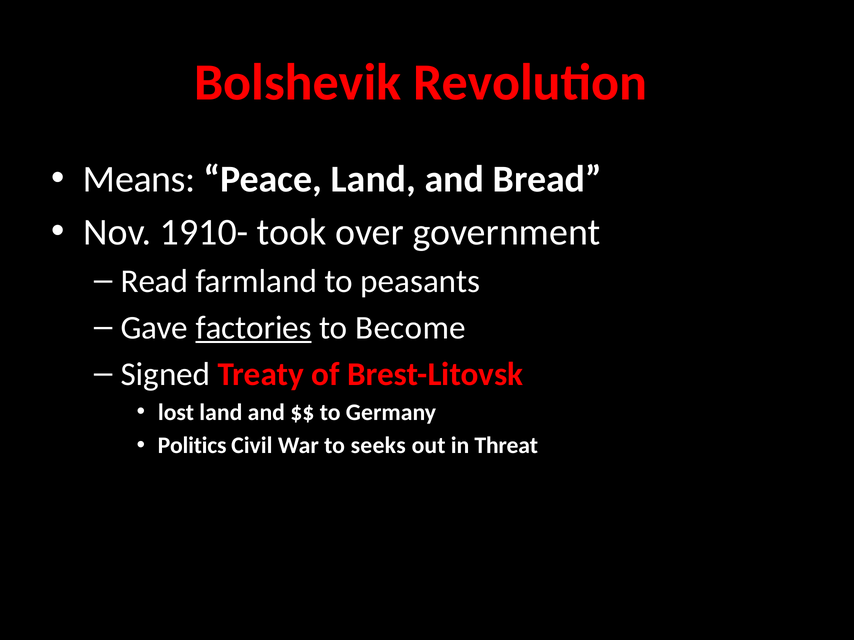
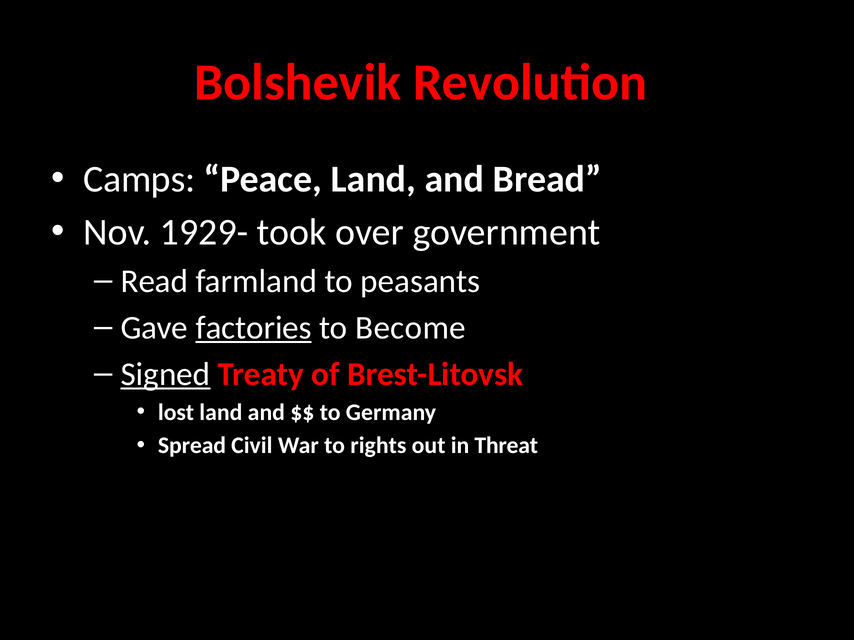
Means: Means -> Camps
1910-: 1910- -> 1929-
Signed underline: none -> present
Politics: Politics -> Spread
seeks: seeks -> rights
